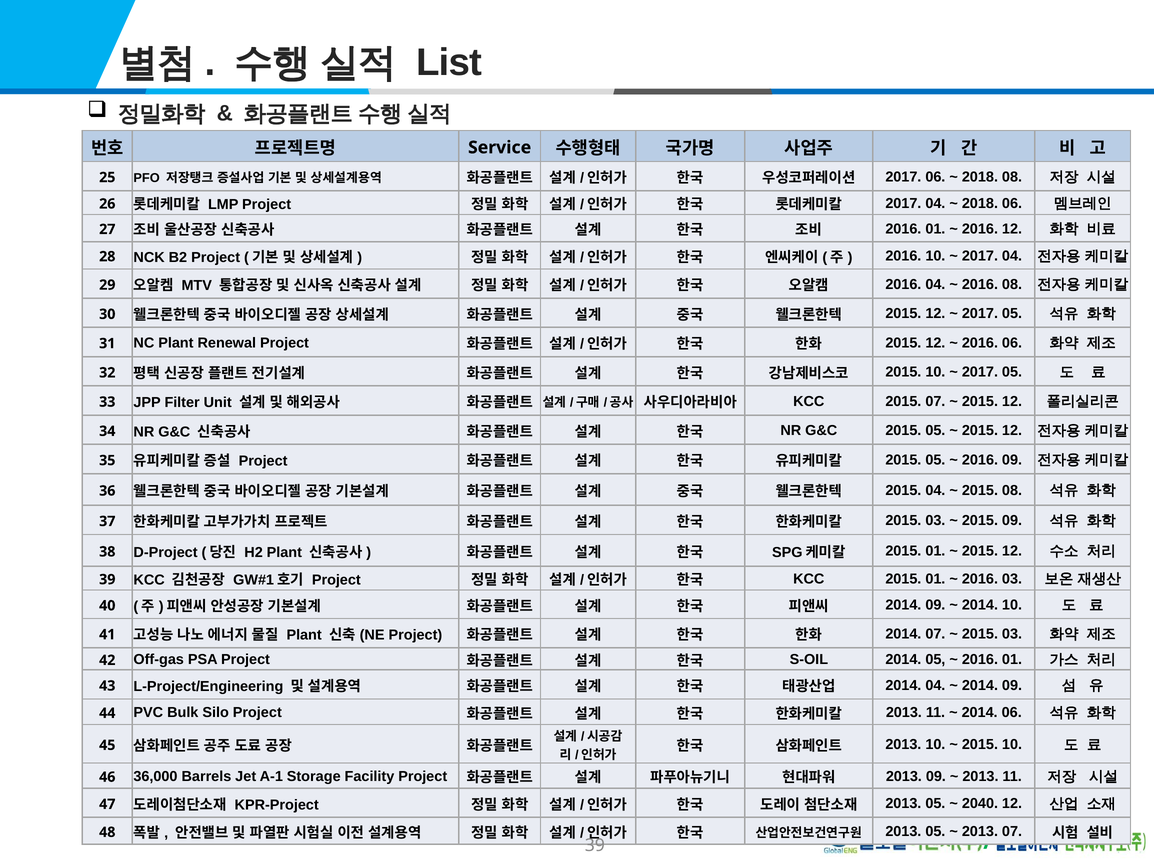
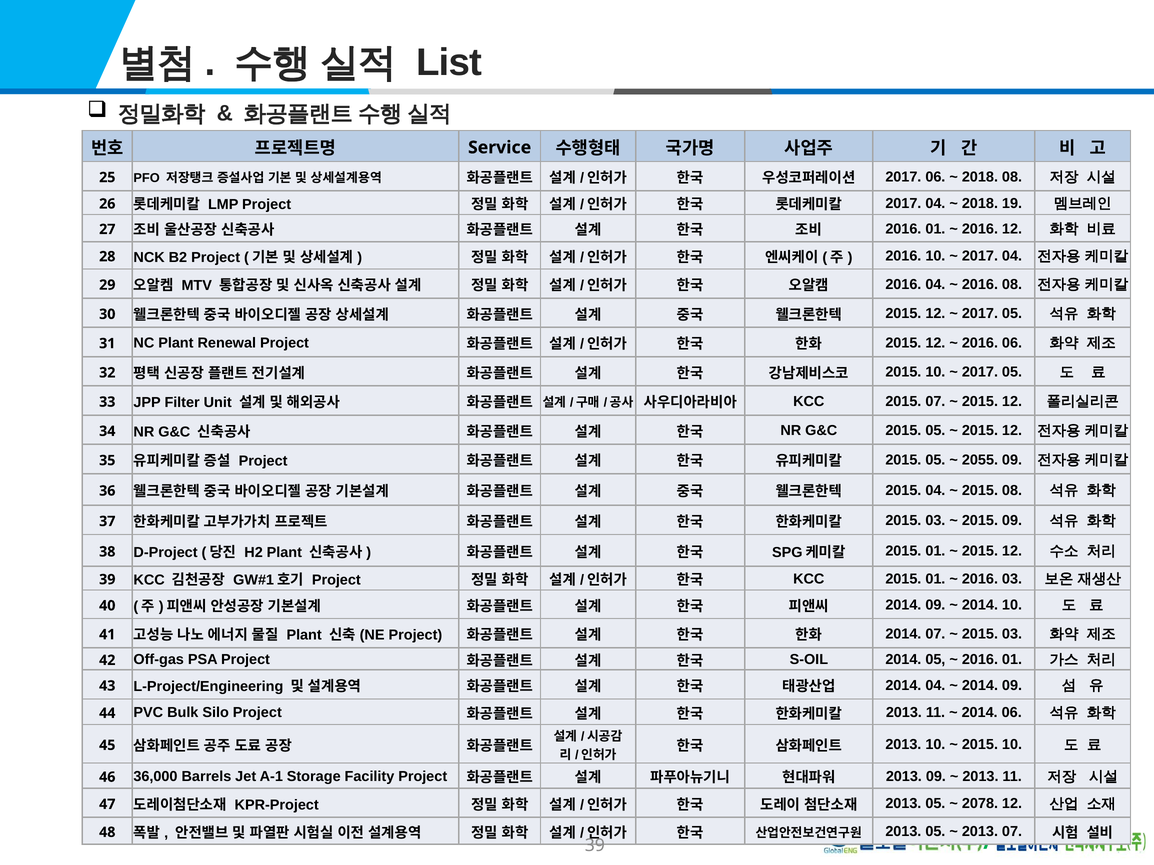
2018 06: 06 -> 19
2016 at (980, 460): 2016 -> 2055
2040: 2040 -> 2078
